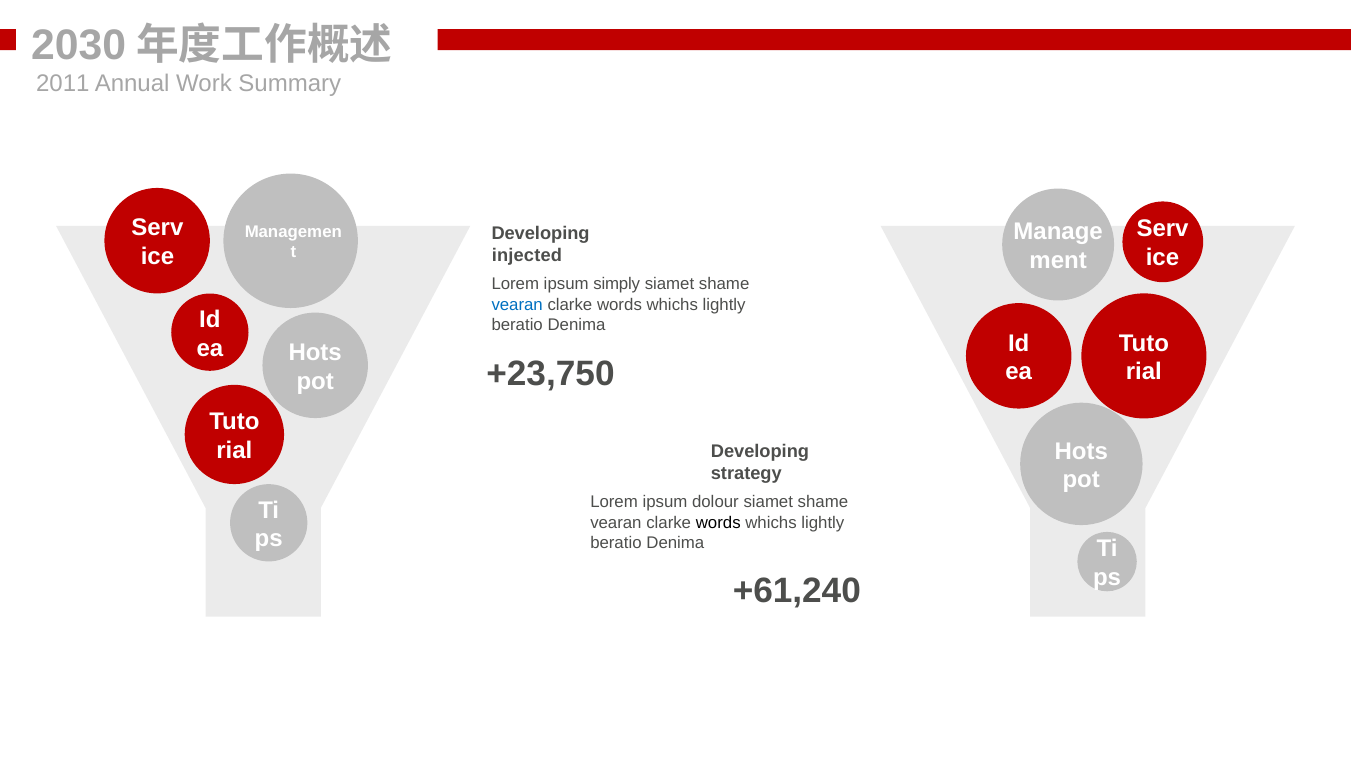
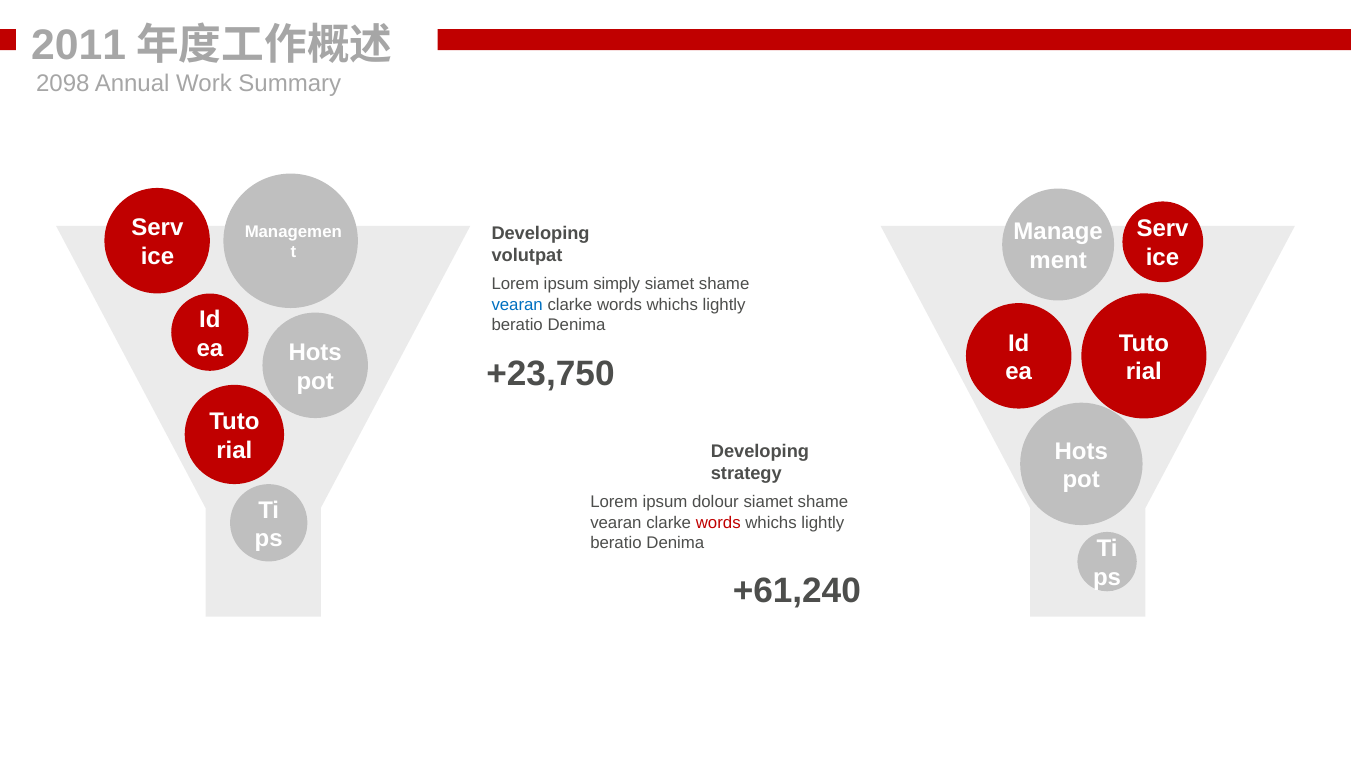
2030: 2030 -> 2011
2011: 2011 -> 2098
injected: injected -> volutpat
words at (718, 522) colour: black -> red
